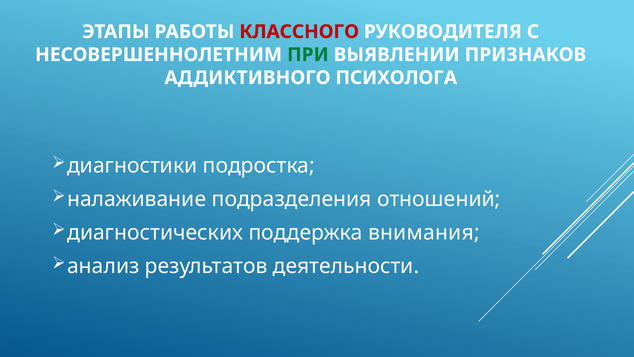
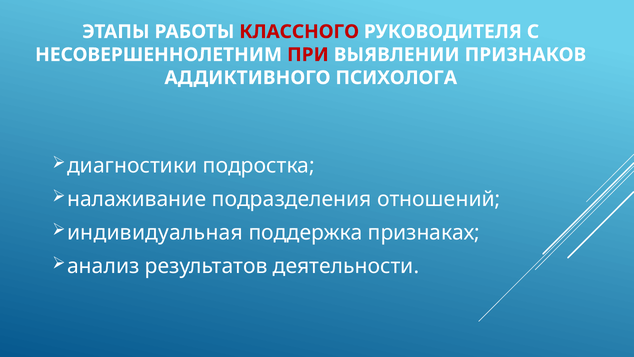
ПРИ colour: green -> red
диагностических: диагностических -> индивидуальная
внимания: внимания -> признаках
